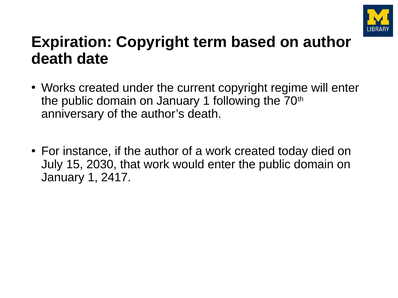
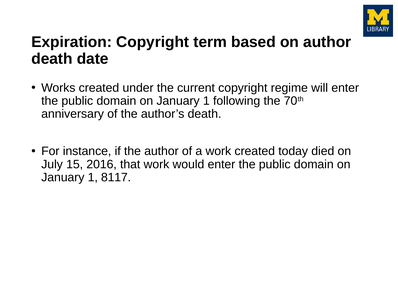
2030: 2030 -> 2016
2417: 2417 -> 8117
